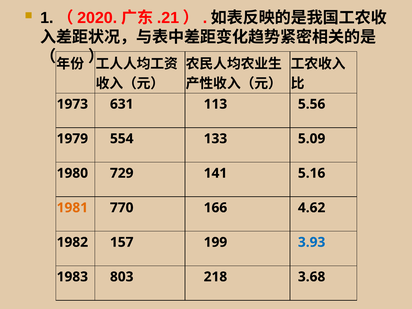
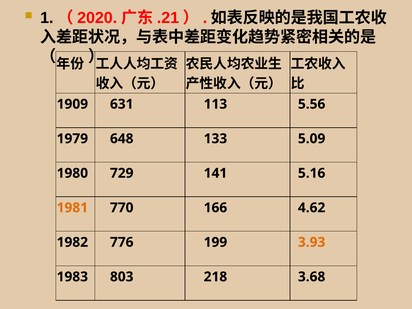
1973: 1973 -> 1909
554: 554 -> 648
157: 157 -> 776
3.93 colour: blue -> orange
